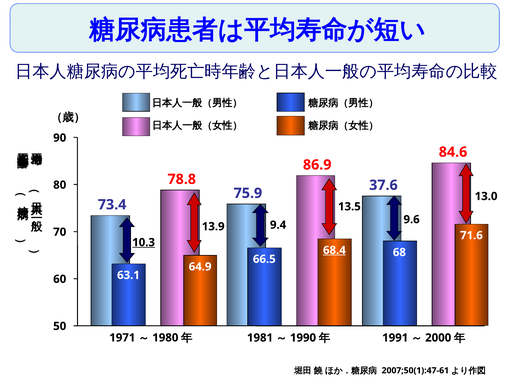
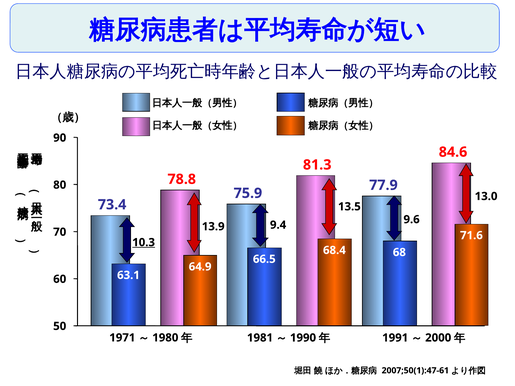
86.9: 86.9 -> 81.3
37.6: 37.6 -> 77.9
68.4 underline: present -> none
